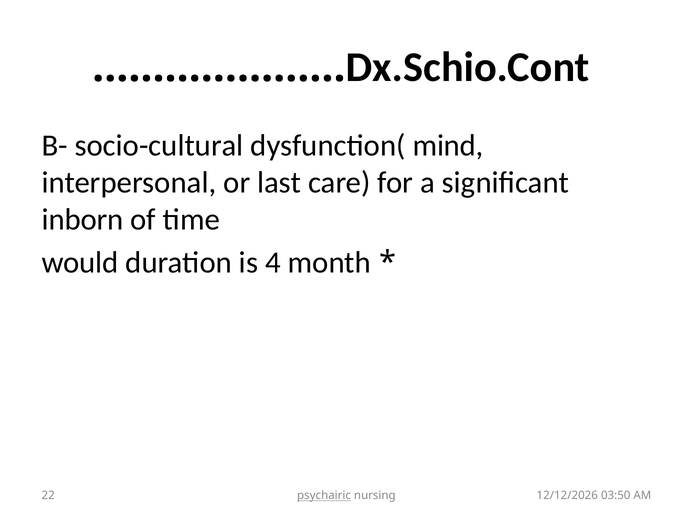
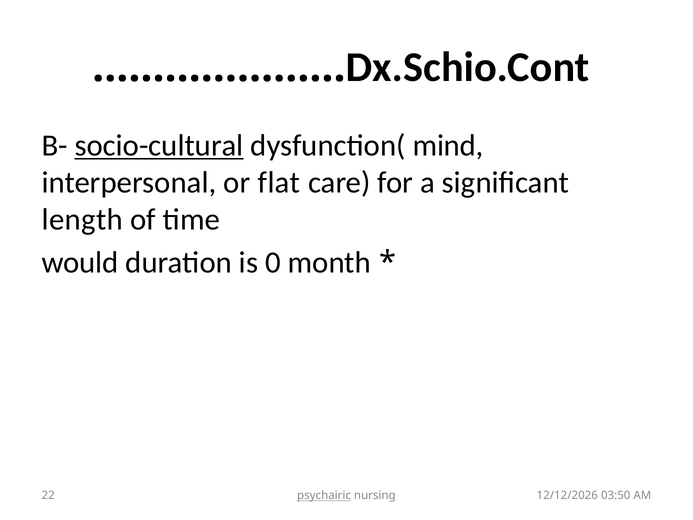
socio-cultural underline: none -> present
last: last -> flat
inborn: inborn -> length
4: 4 -> 0
